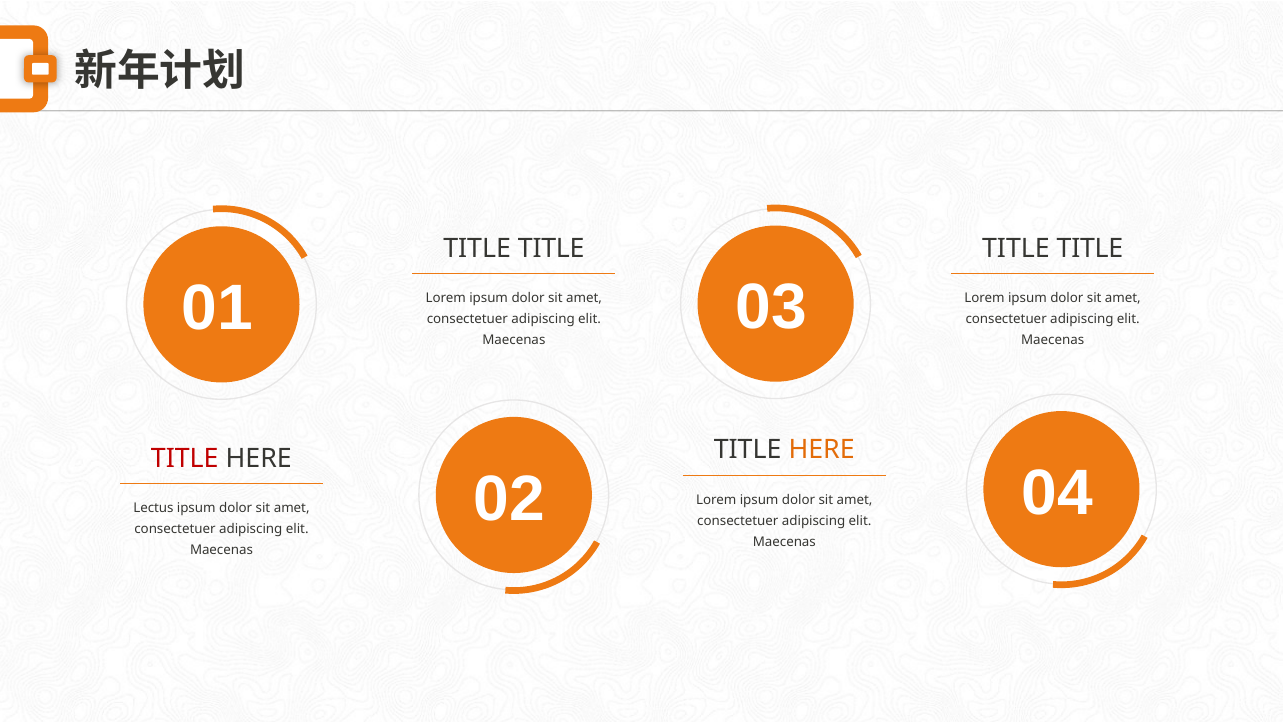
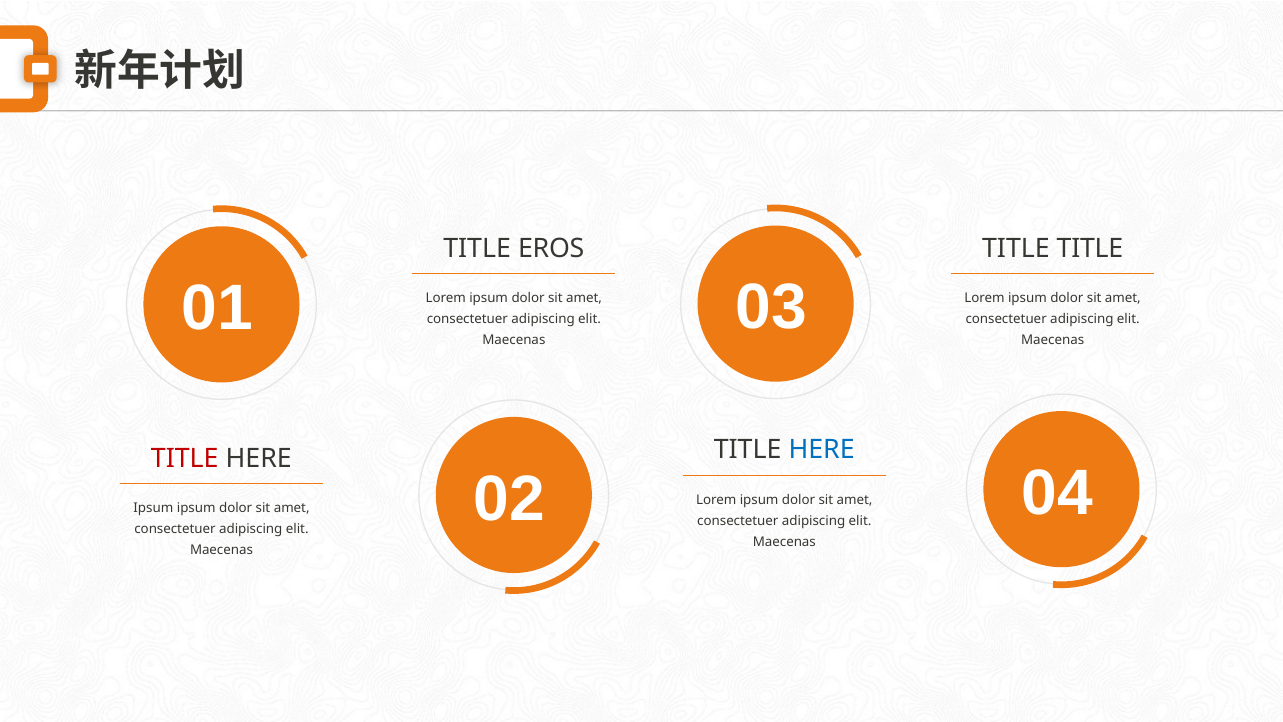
TITLE at (551, 248): TITLE -> EROS
HERE at (822, 450) colour: orange -> blue
Lectus at (153, 508): Lectus -> Ipsum
